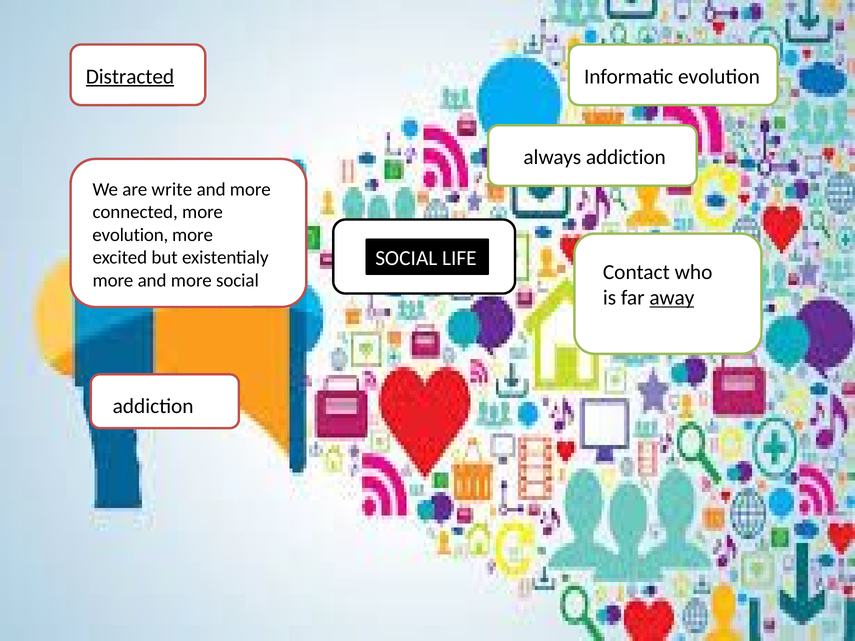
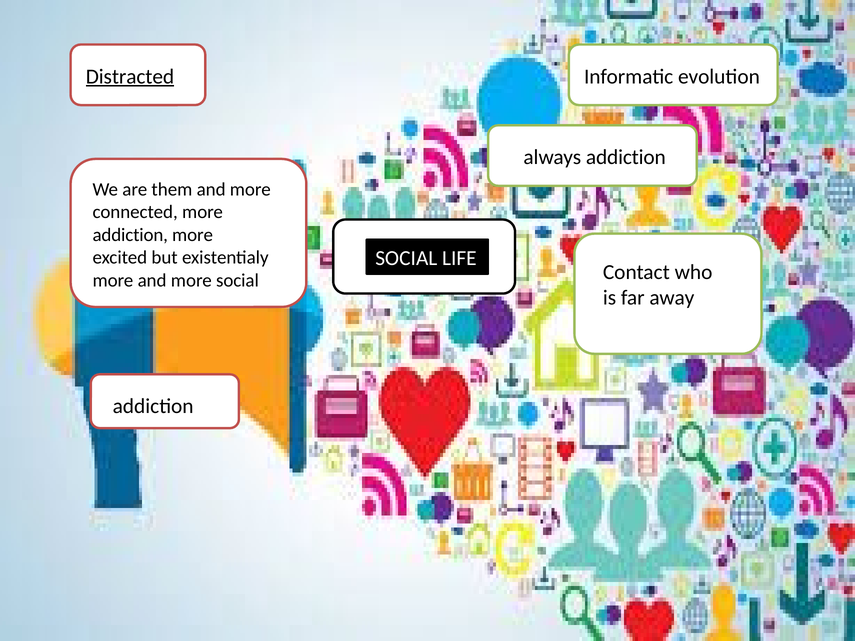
write: write -> them
evolution at (130, 235): evolution -> addiction
away underline: present -> none
